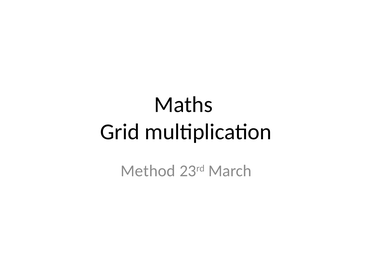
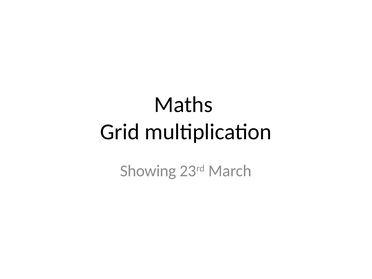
Method: Method -> Showing
